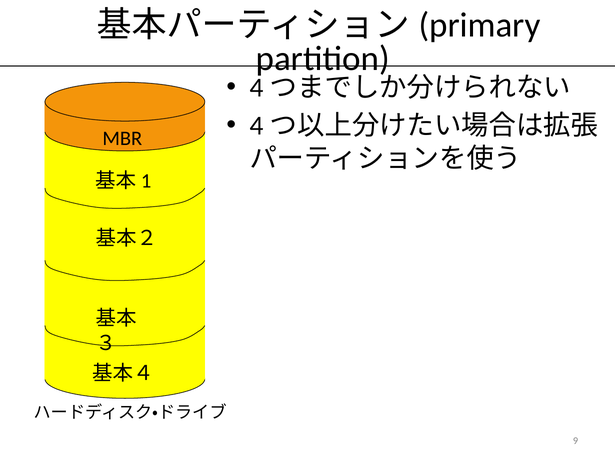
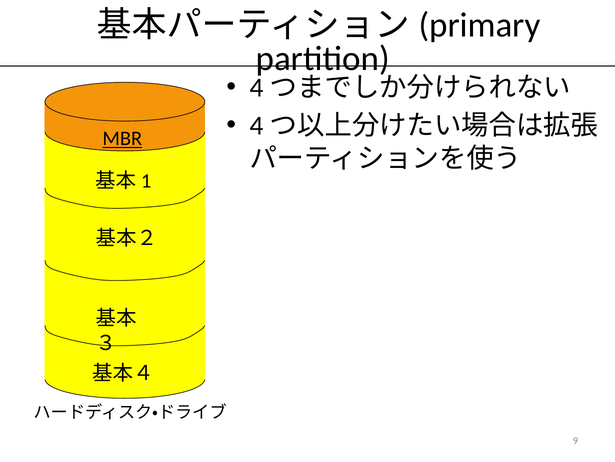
MBR underline: none -> present
